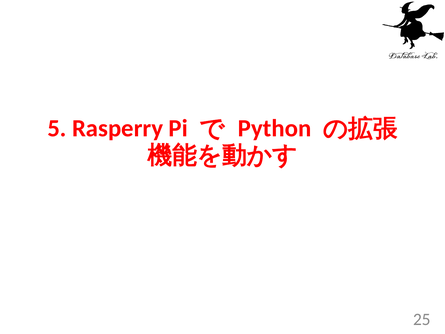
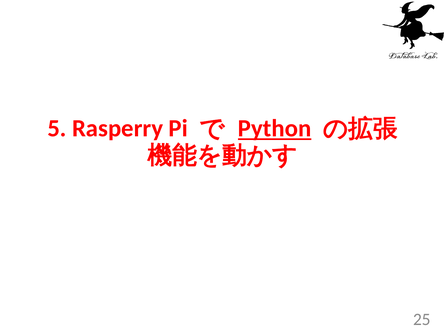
Python underline: none -> present
